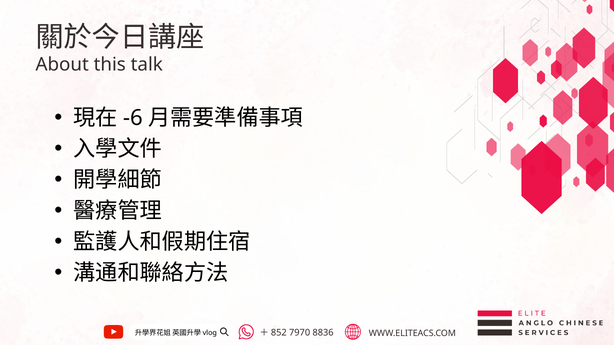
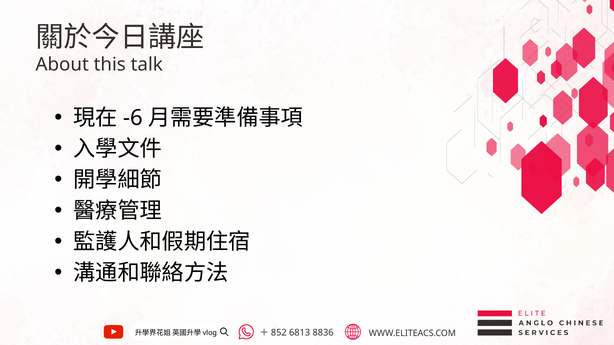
7970: 7970 -> 6813
